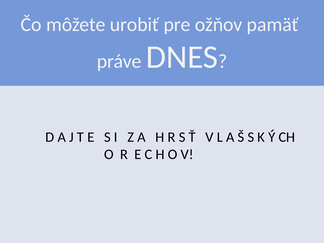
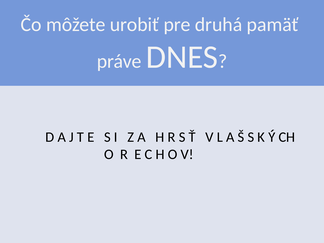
ožňov: ožňov -> druhá
